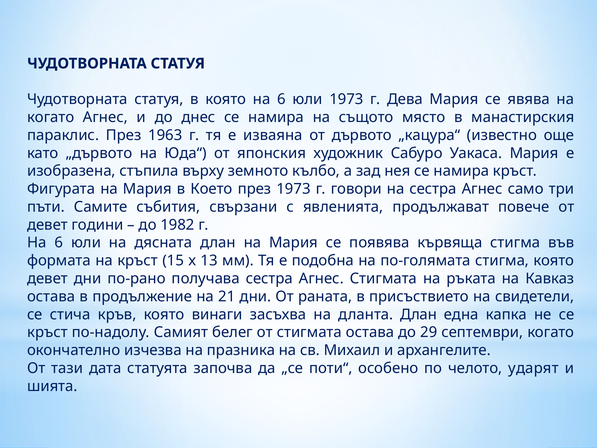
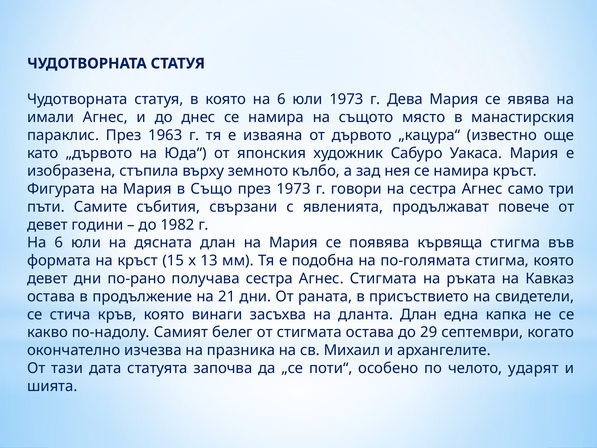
когато at (51, 117): когато -> имали
Което: Което -> Също
кръст at (47, 332): кръст -> какво
